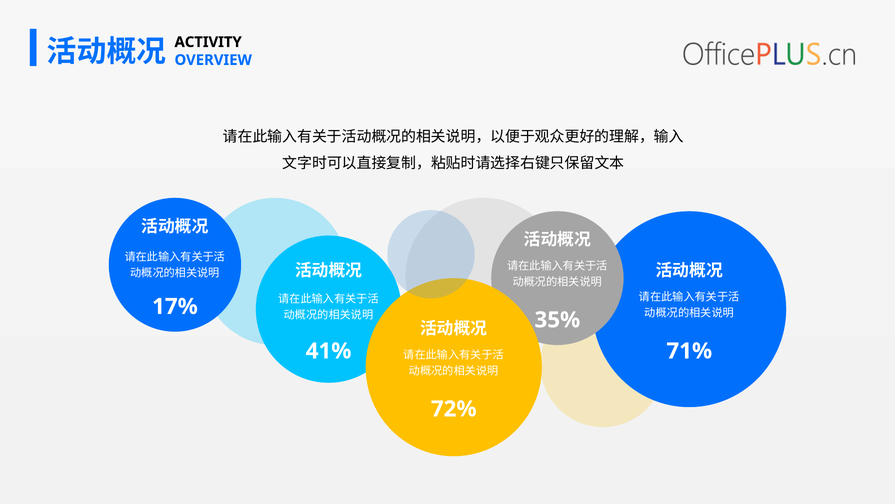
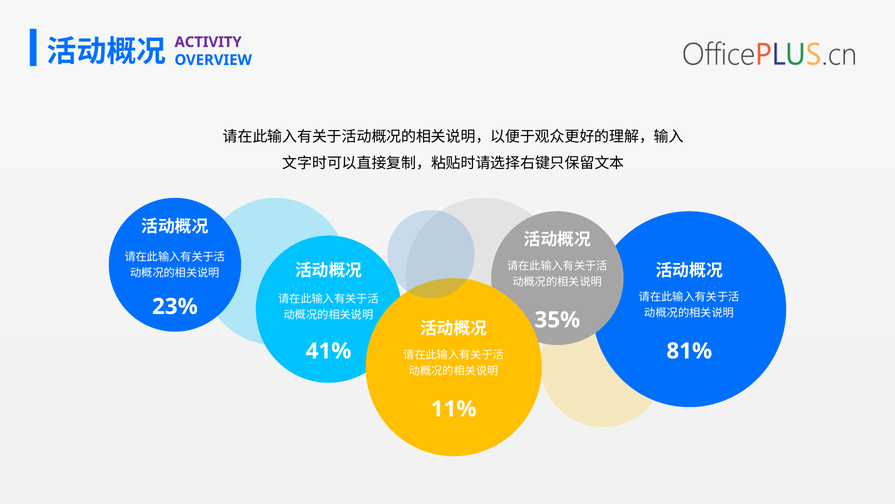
ACTIVITY colour: black -> purple
17%: 17% -> 23%
71%: 71% -> 81%
72%: 72% -> 11%
